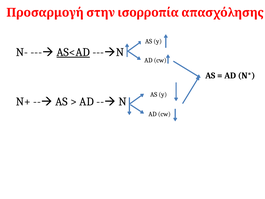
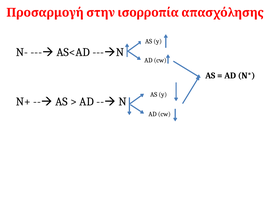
AS<AD underline: present -> none
